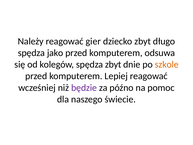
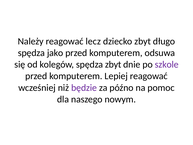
gier: gier -> lecz
szkole colour: orange -> purple
świecie: świecie -> nowym
